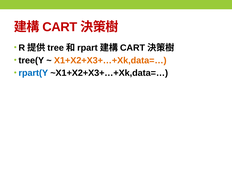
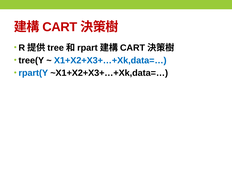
X1+X2+X3+…+Xk,data=… colour: orange -> blue
